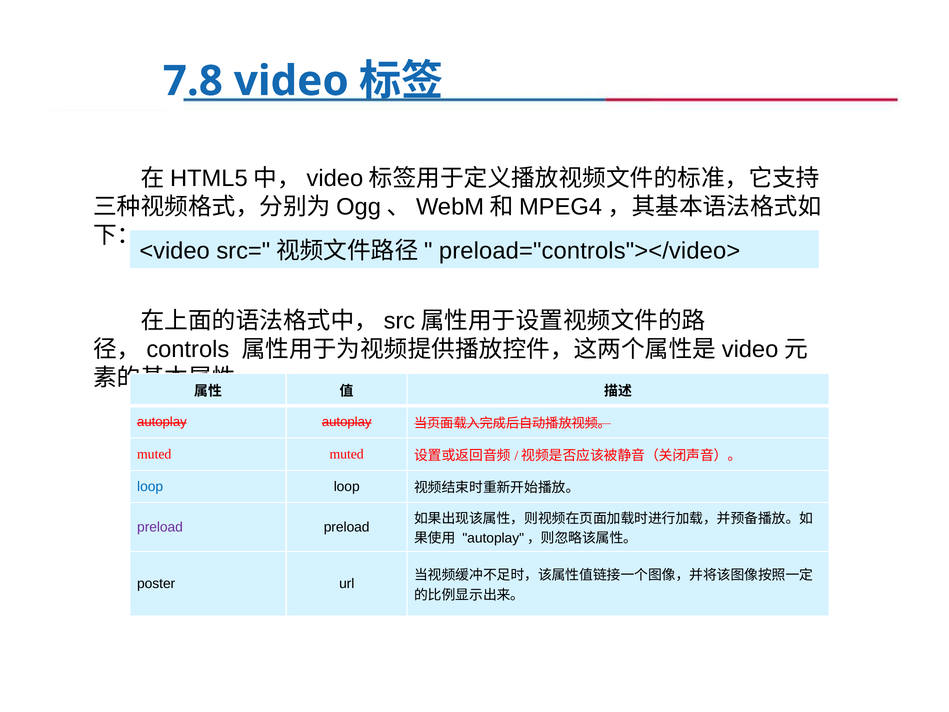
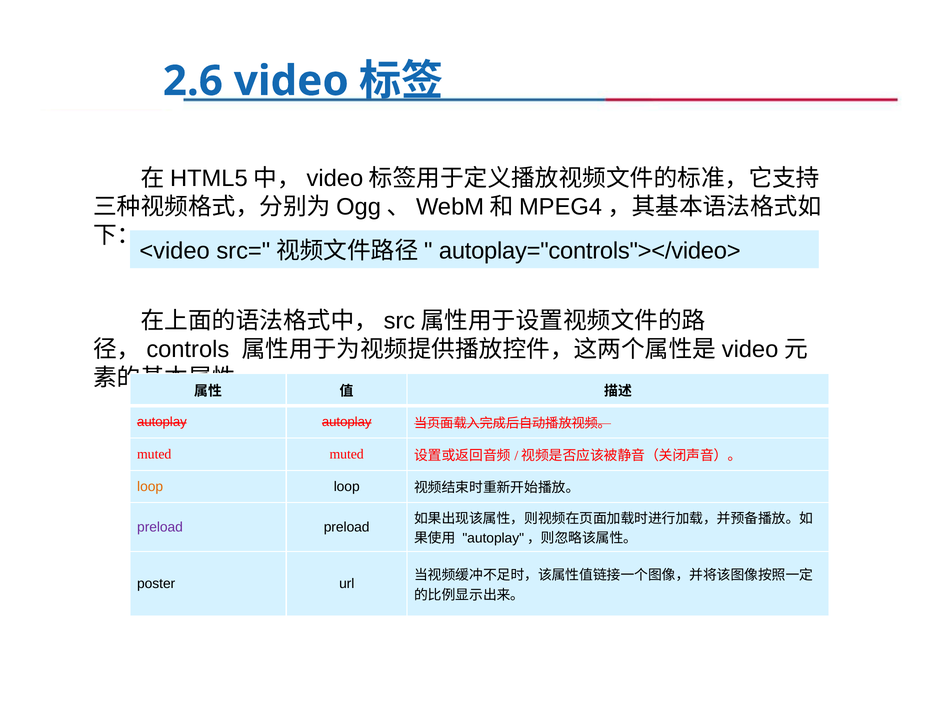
7.8: 7.8 -> 2.6
preload="controls"></video>: preload="controls"></video> -> autoplay="controls"></video>
loop at (150, 487) colour: blue -> orange
